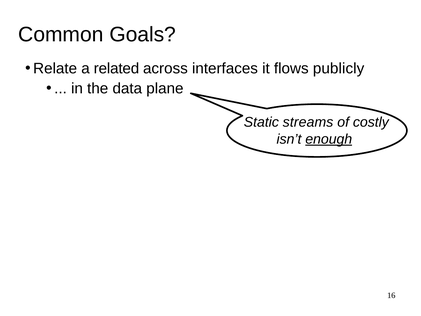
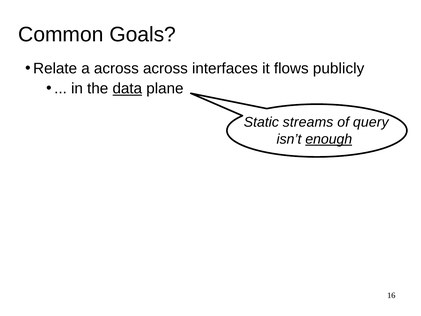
a related: related -> across
data underline: none -> present
costly: costly -> query
